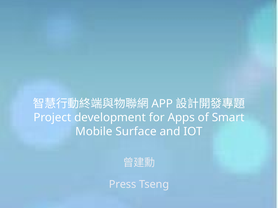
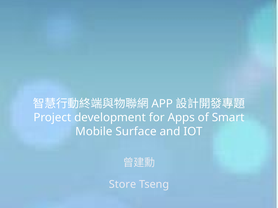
Press: Press -> Store
